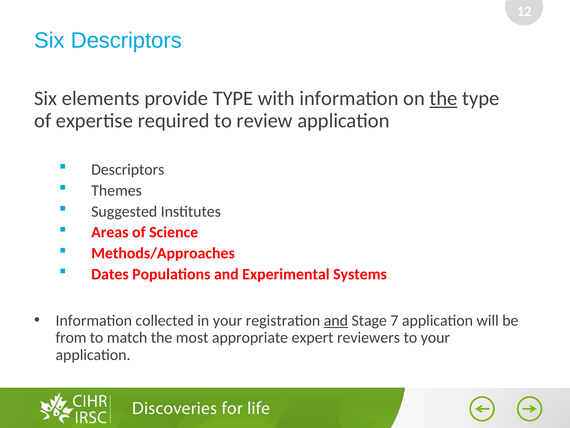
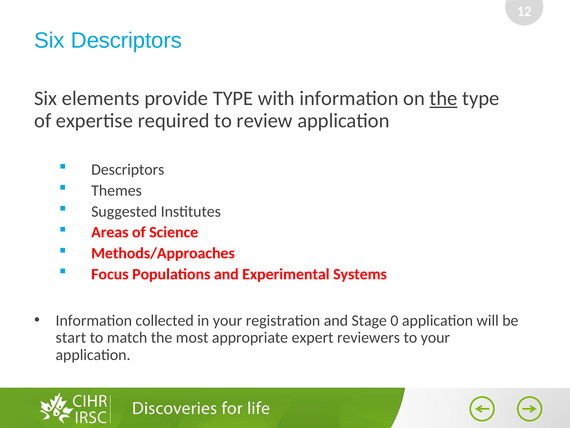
Dates: Dates -> Focus
and at (336, 320) underline: present -> none
7: 7 -> 0
from: from -> start
